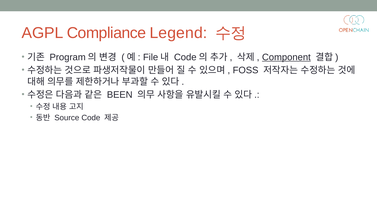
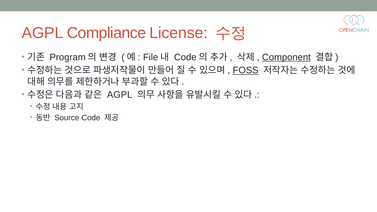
Legend: Legend -> License
FOSS underline: none -> present
BEEN at (120, 95): BEEN -> AGPL
